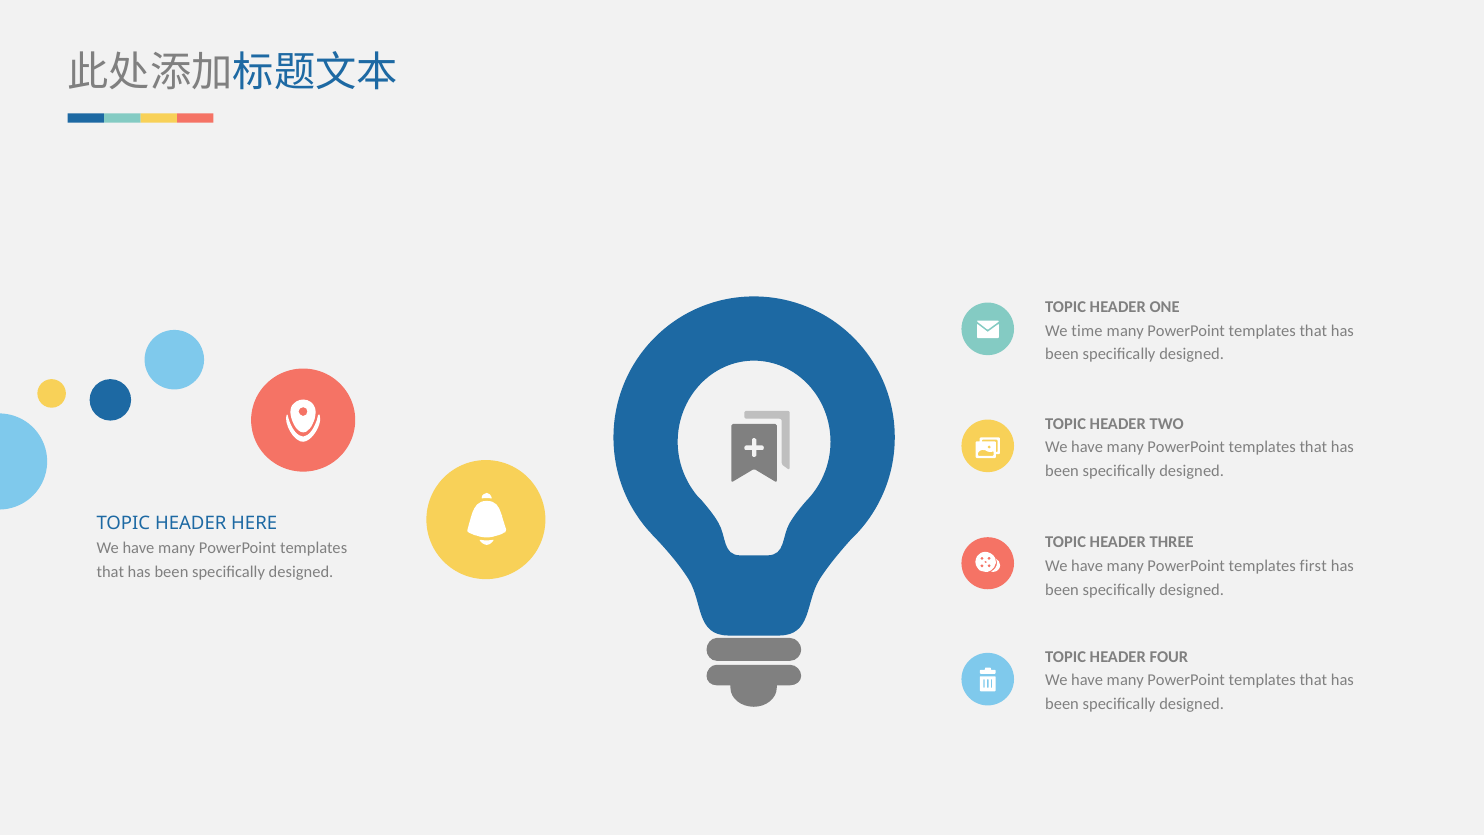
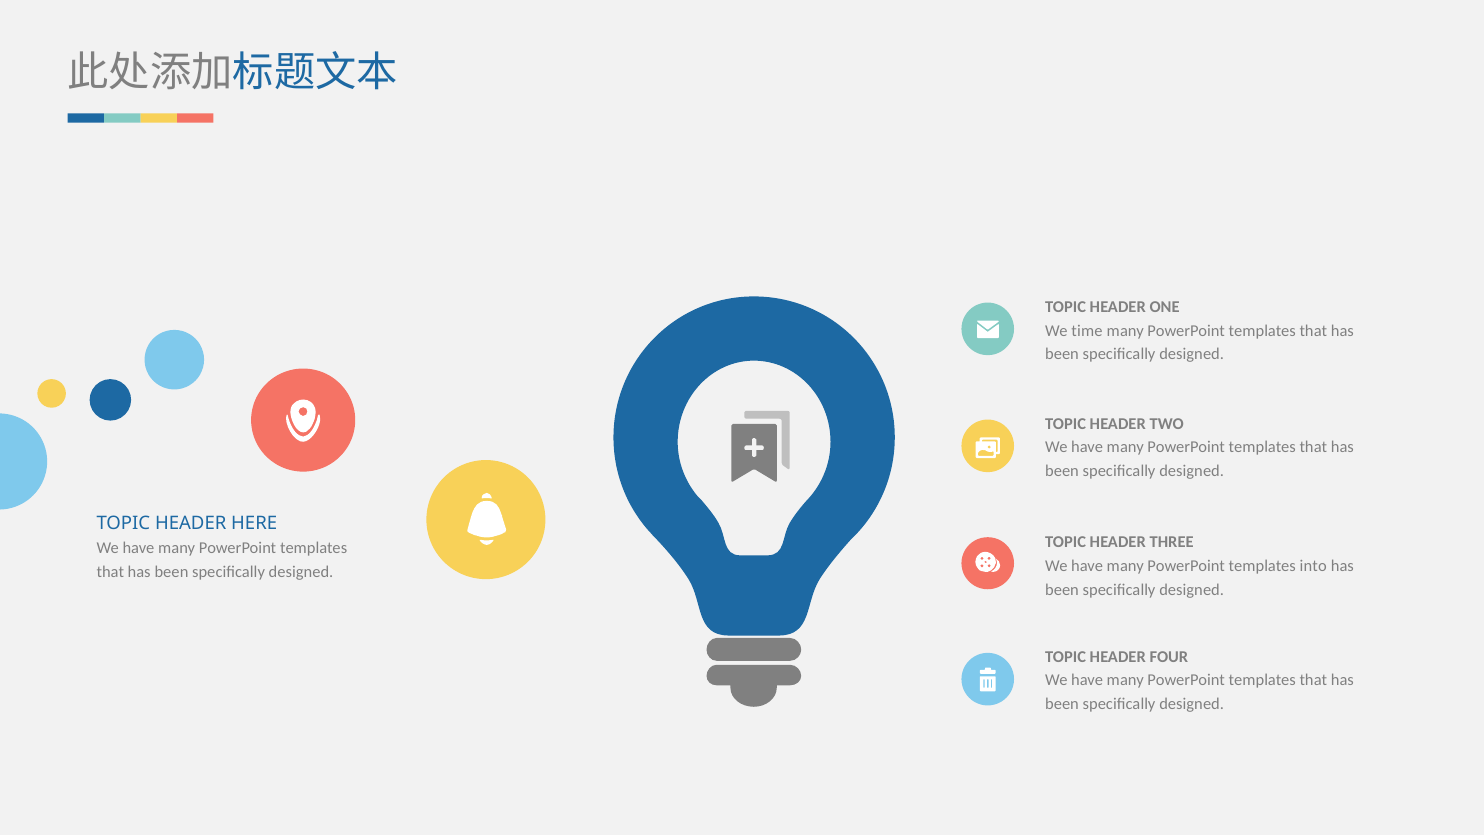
first: first -> into
